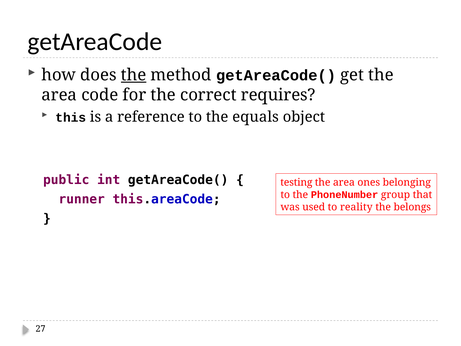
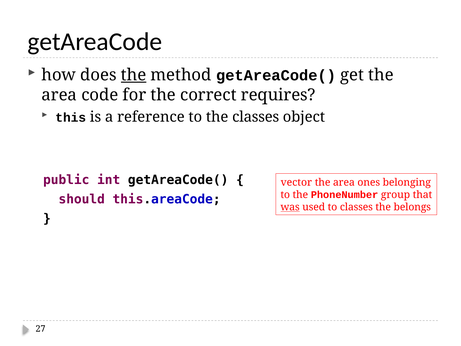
the equals: equals -> classes
testing: testing -> vector
runner: runner -> should
was underline: none -> present
to reality: reality -> classes
